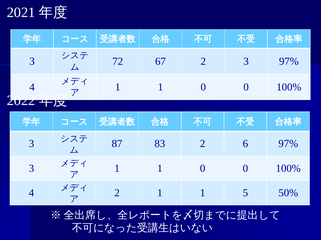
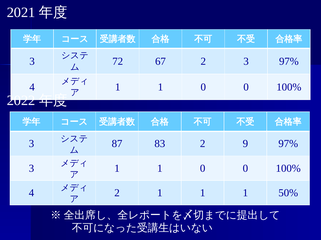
6: 6 -> 9
1 1 5: 5 -> 1
